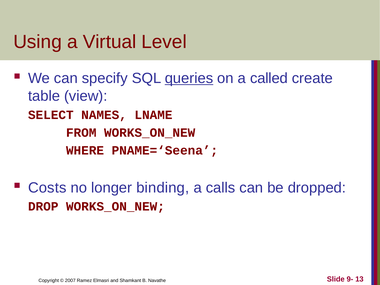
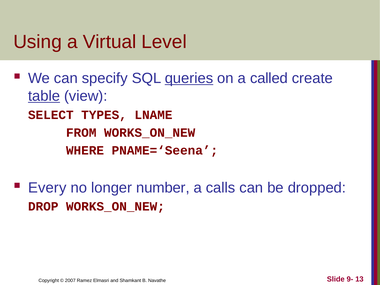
table underline: none -> present
NAMES: NAMES -> TYPES
Costs: Costs -> Every
binding: binding -> number
